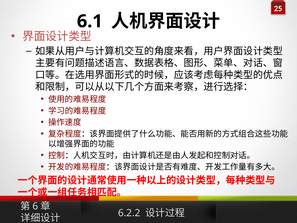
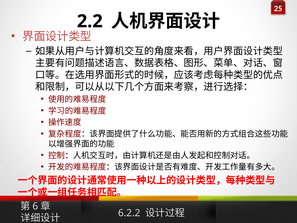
6.1: 6.1 -> 2.2
